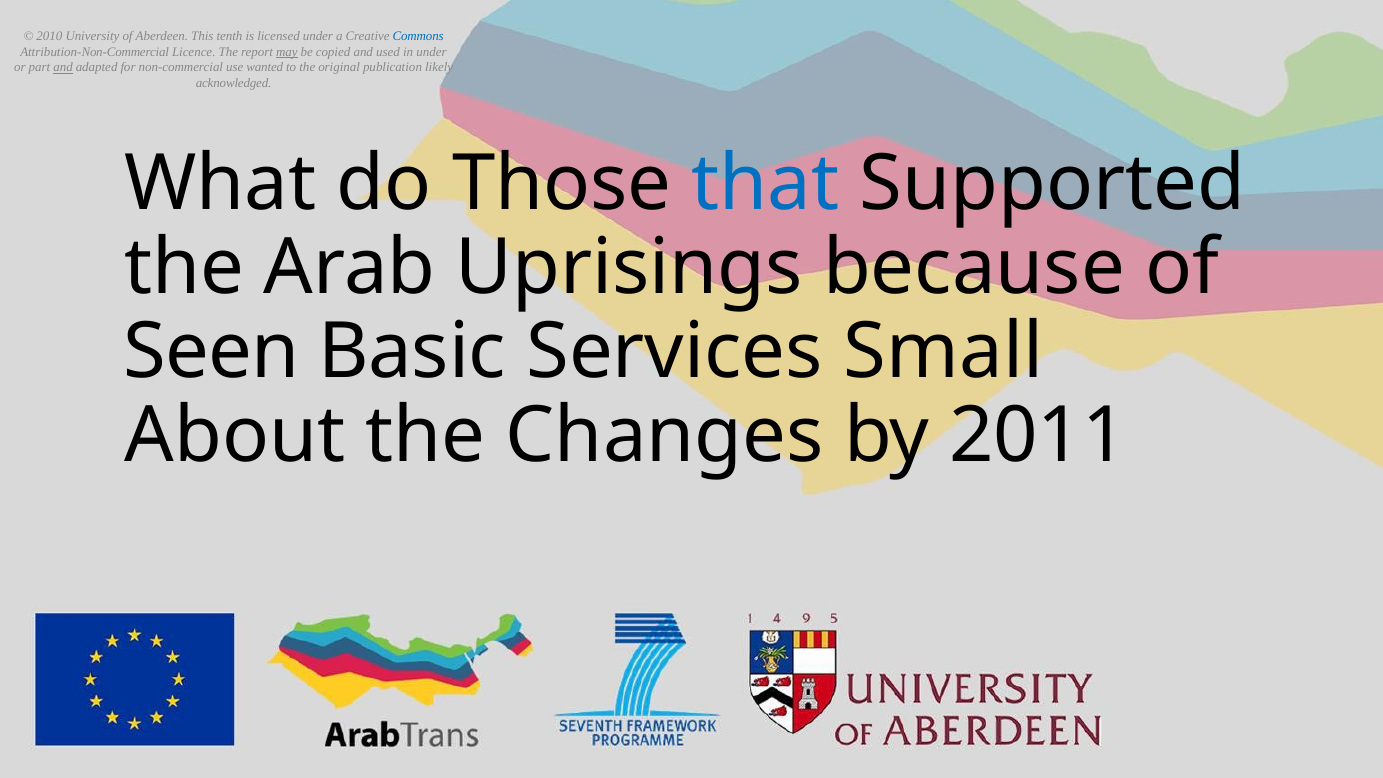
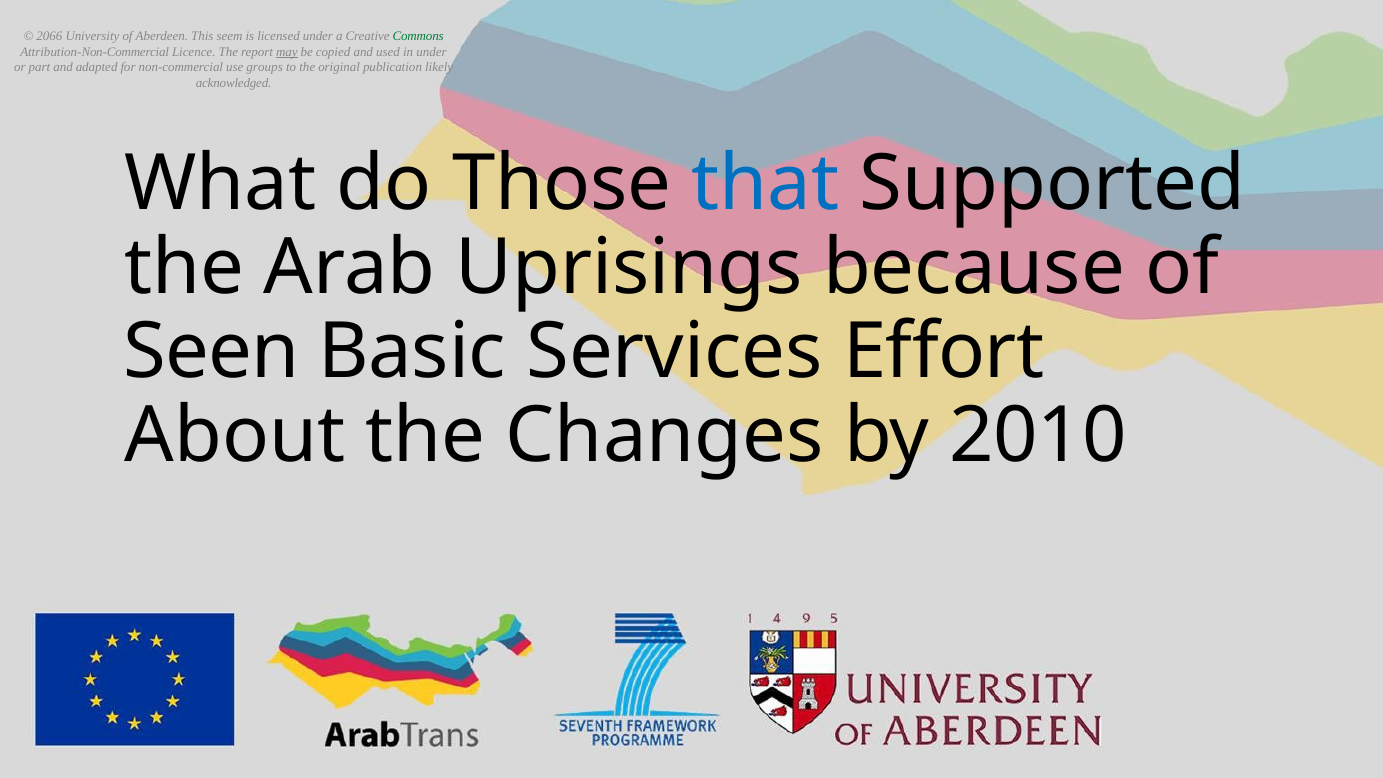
2010: 2010 -> 2066
tenth: tenth -> seem
Commons colour: blue -> green
and at (63, 68) underline: present -> none
wanted: wanted -> groups
Small: Small -> Effort
2011: 2011 -> 2010
